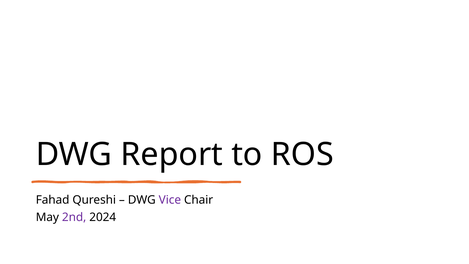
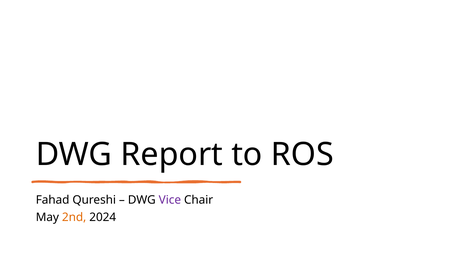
2nd colour: purple -> orange
